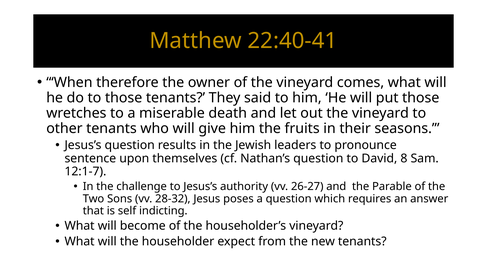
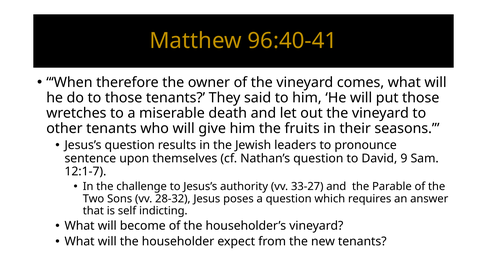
22:40-41: 22:40-41 -> 96:40-41
8: 8 -> 9
26-27: 26-27 -> 33-27
